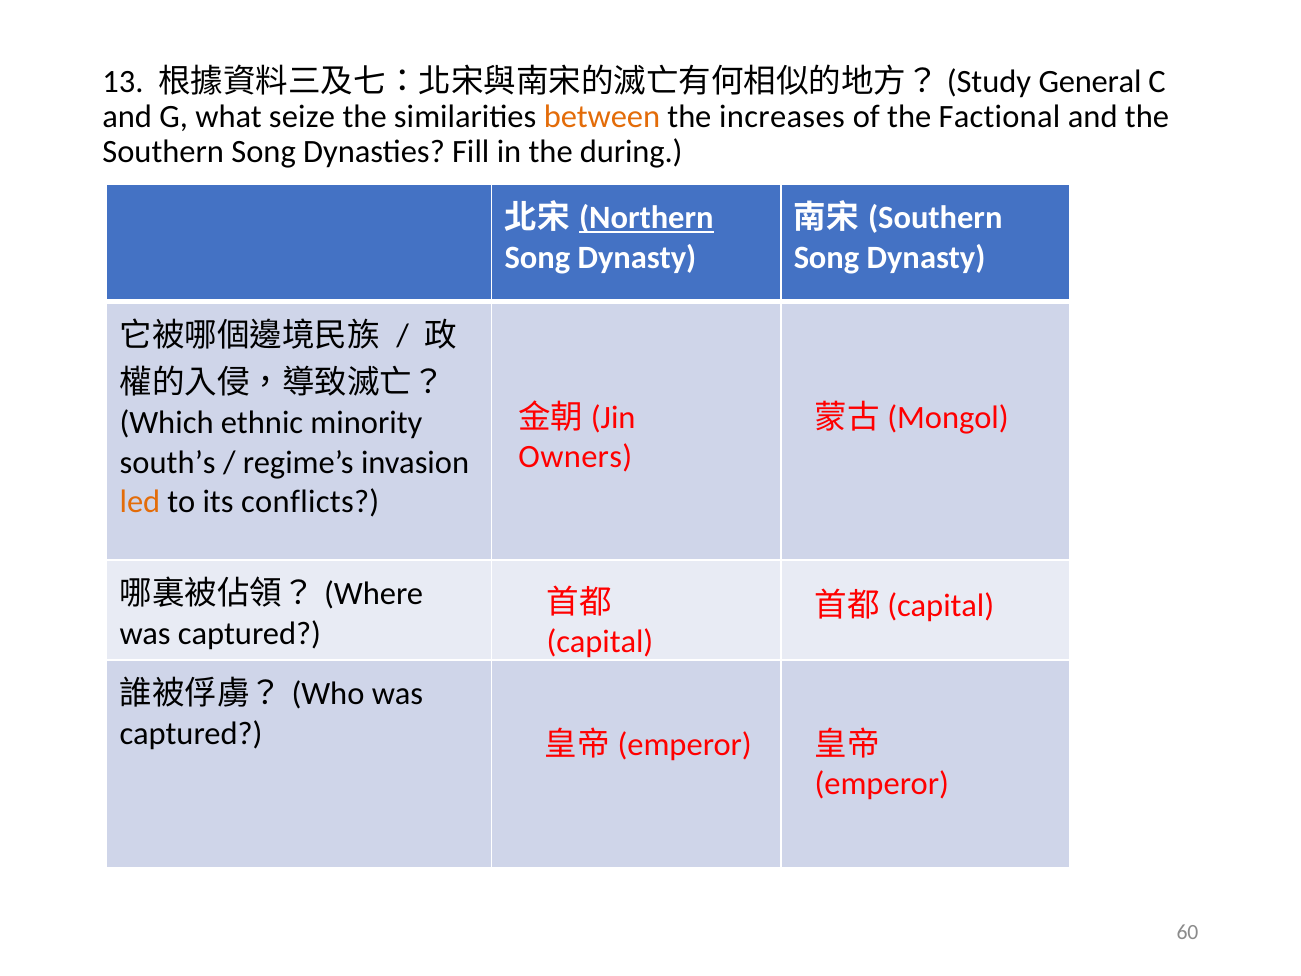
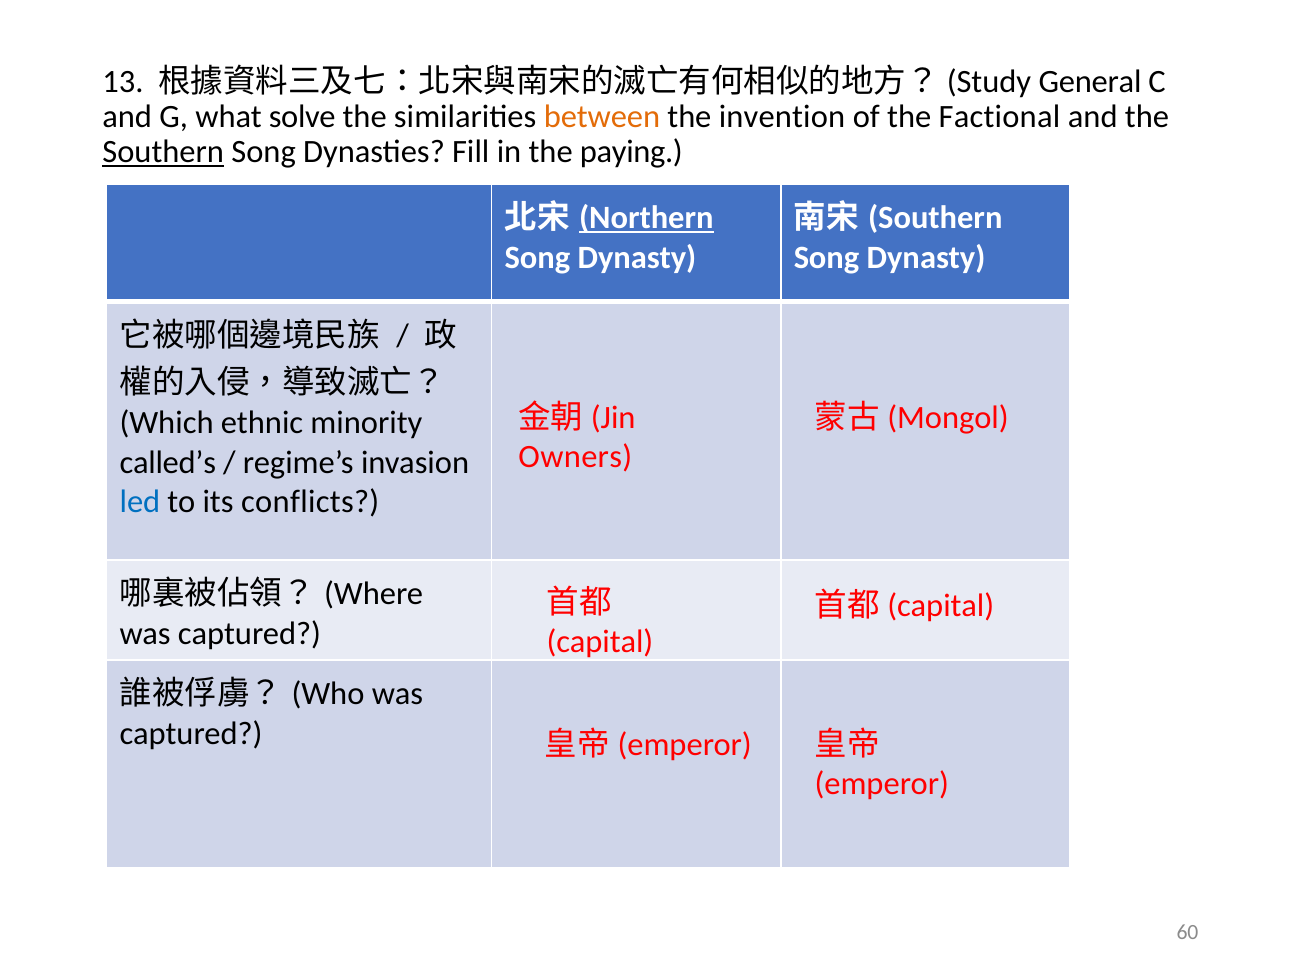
seize: seize -> solve
increases: increases -> invention
Southern at (163, 152) underline: none -> present
during: during -> paying
south’s: south’s -> called’s
led colour: orange -> blue
